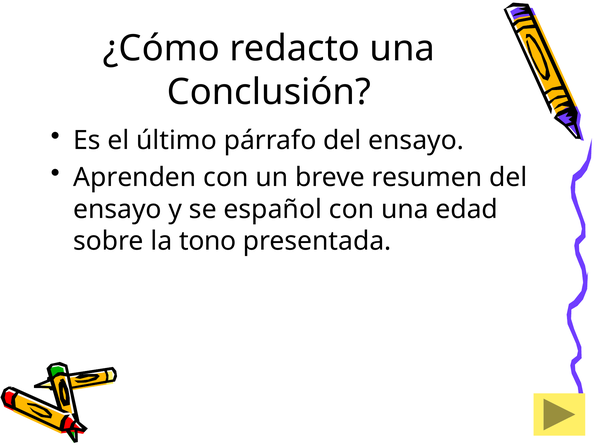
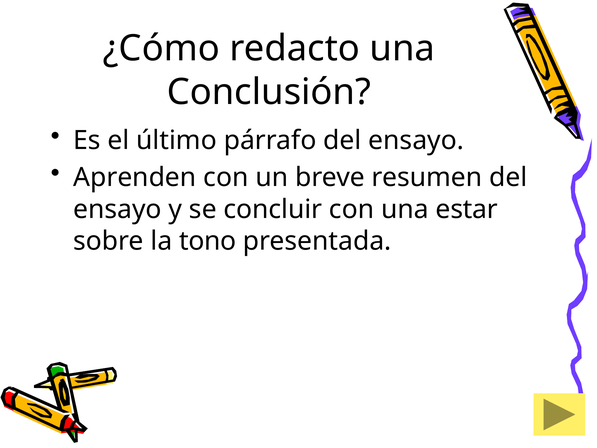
español: español -> concluir
edad: edad -> estar
